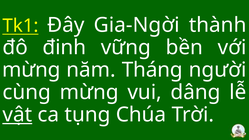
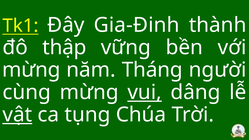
Gia-Ngời: Gia-Ngời -> Gia-Đinh
đinh: đinh -> thập
vui underline: none -> present
